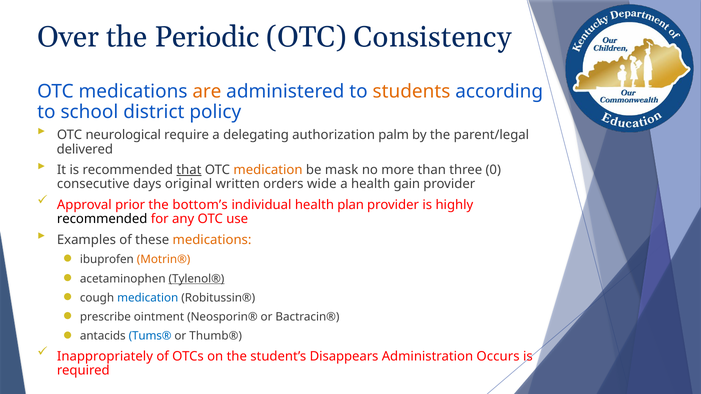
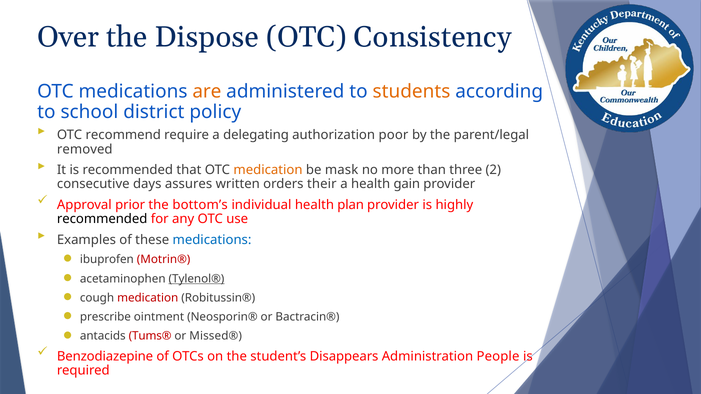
Periodic: Periodic -> Dispose
neurological: neurological -> recommend
palm: palm -> poor
delivered: delivered -> removed
that underline: present -> none
0: 0 -> 2
original: original -> assures
wide: wide -> their
medications at (212, 240) colour: orange -> blue
Motrin® colour: orange -> red
medication at (148, 298) colour: blue -> red
Tums® colour: blue -> red
Thumb®: Thumb® -> Missed®
Inappropriately: Inappropriately -> Benzodiazepine
Occurs: Occurs -> People
